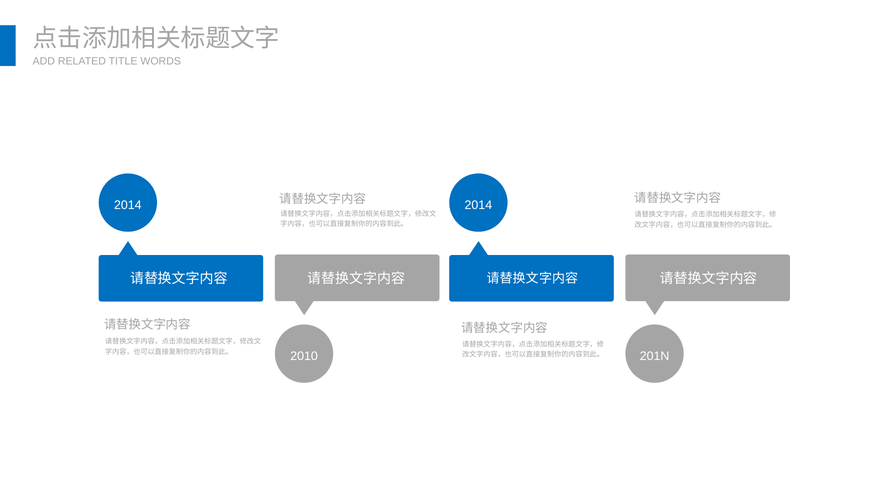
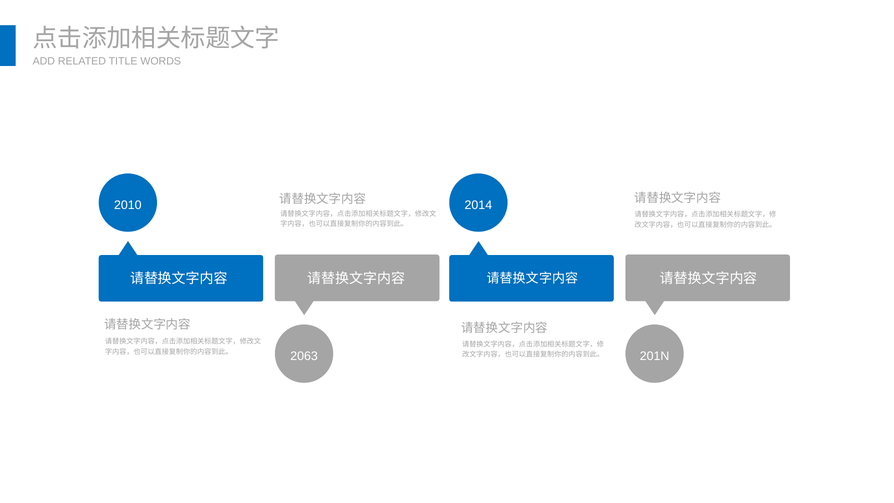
2014 at (128, 205): 2014 -> 2010
2010: 2010 -> 2063
